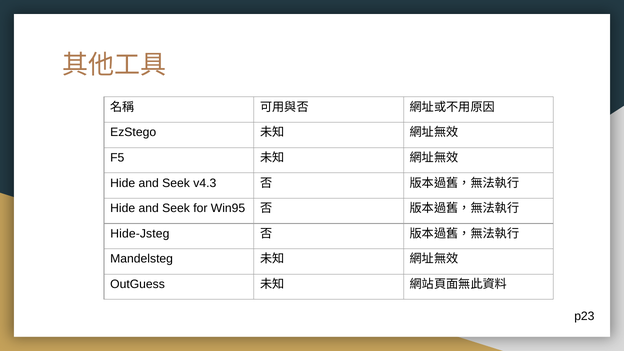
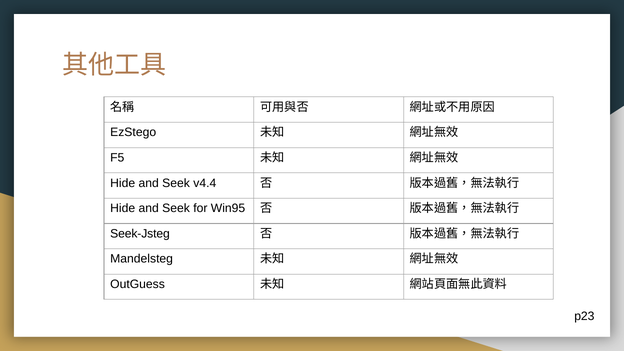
v4.3: v4.3 -> v4.4
Hide-Jsteg: Hide-Jsteg -> Seek-Jsteg
